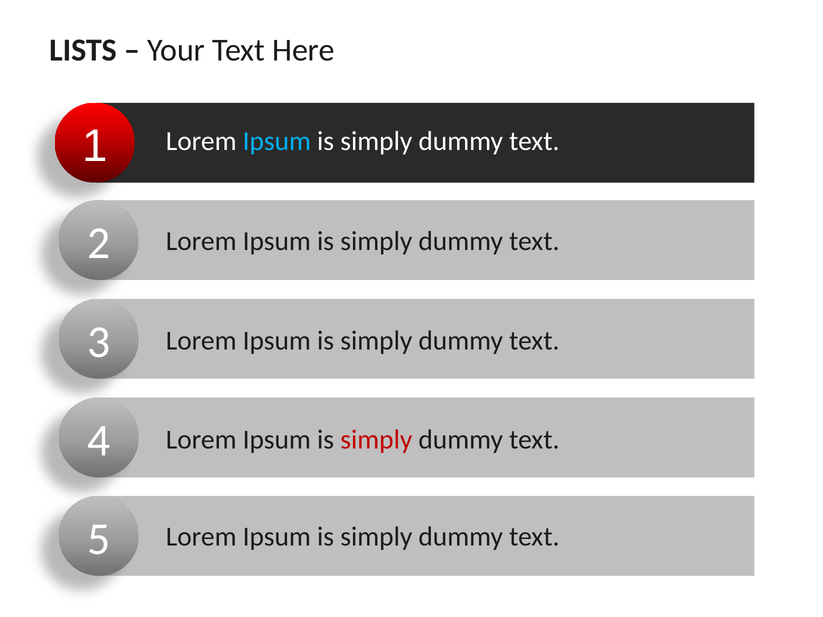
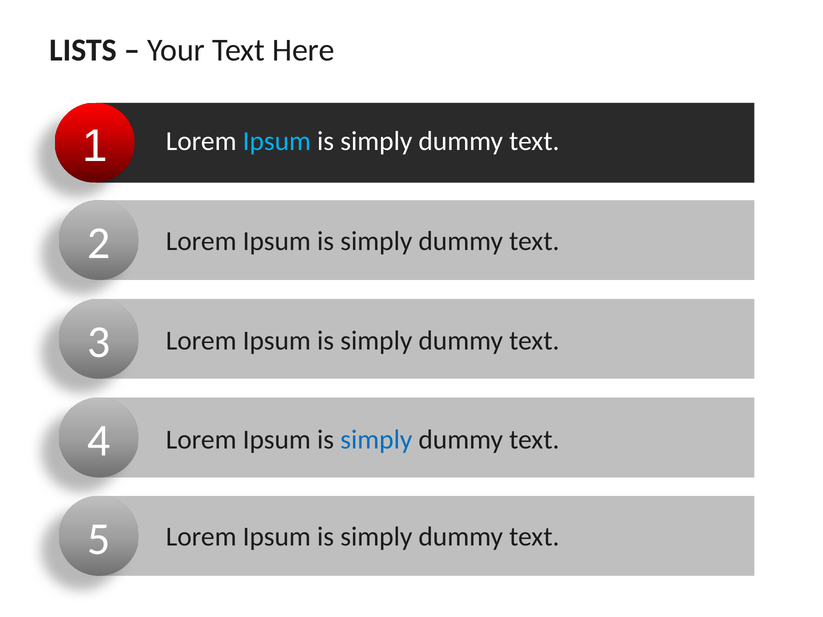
simply at (376, 440) colour: red -> blue
